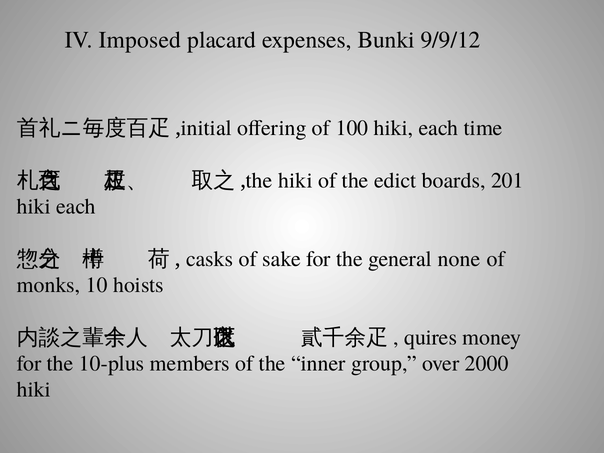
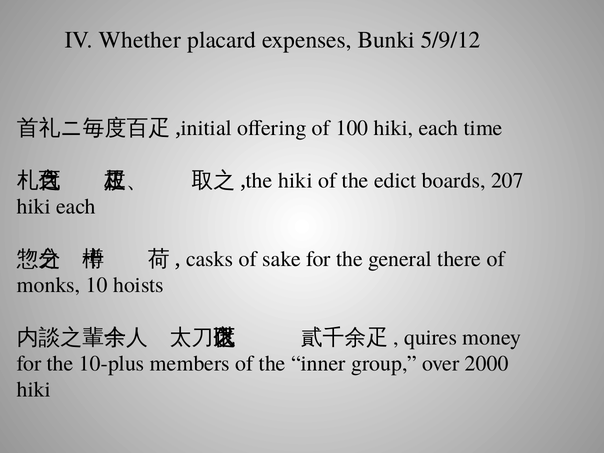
Imposed: Imposed -> Whether
9/9/12: 9/9/12 -> 5/9/12
201: 201 -> 207
none: none -> there
